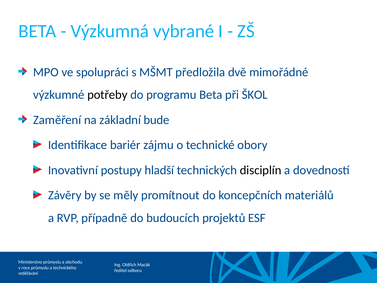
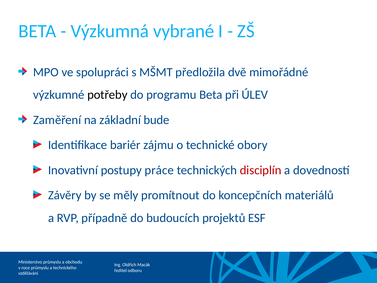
ŠKOL: ŠKOL -> ÚLEV
hladší: hladší -> práce
disciplín colour: black -> red
